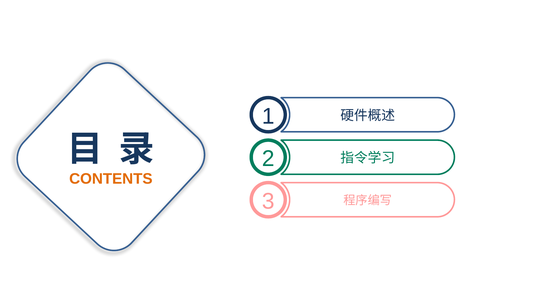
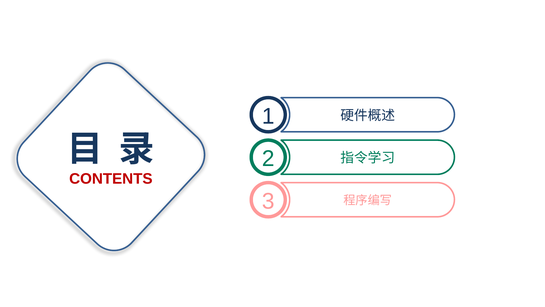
CONTENTS colour: orange -> red
